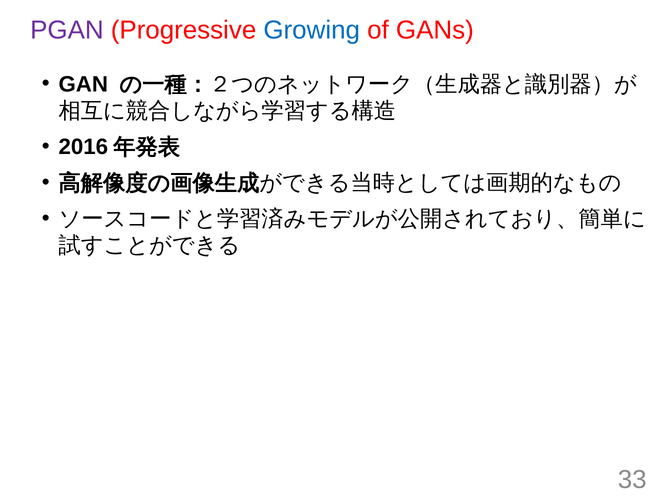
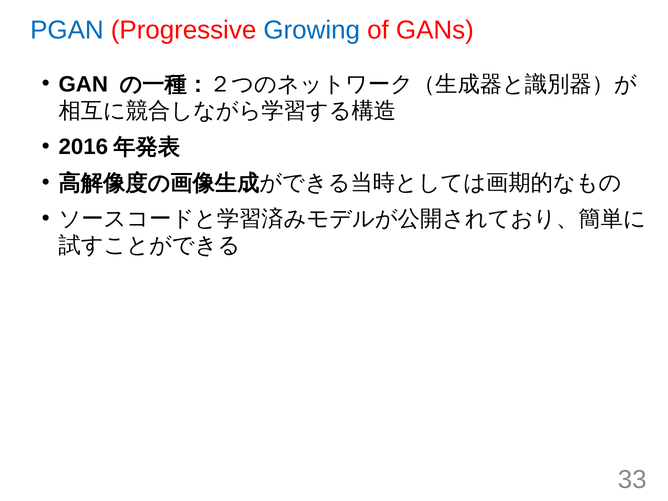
PGAN colour: purple -> blue
